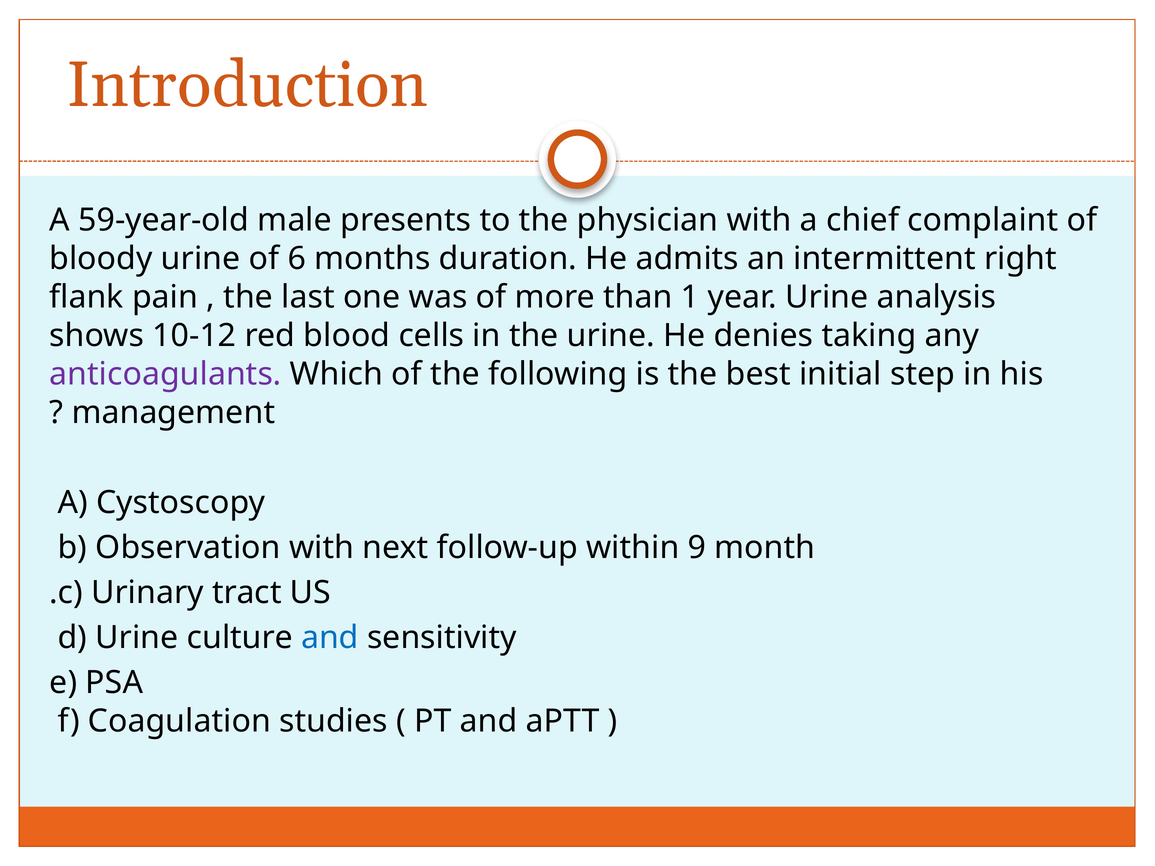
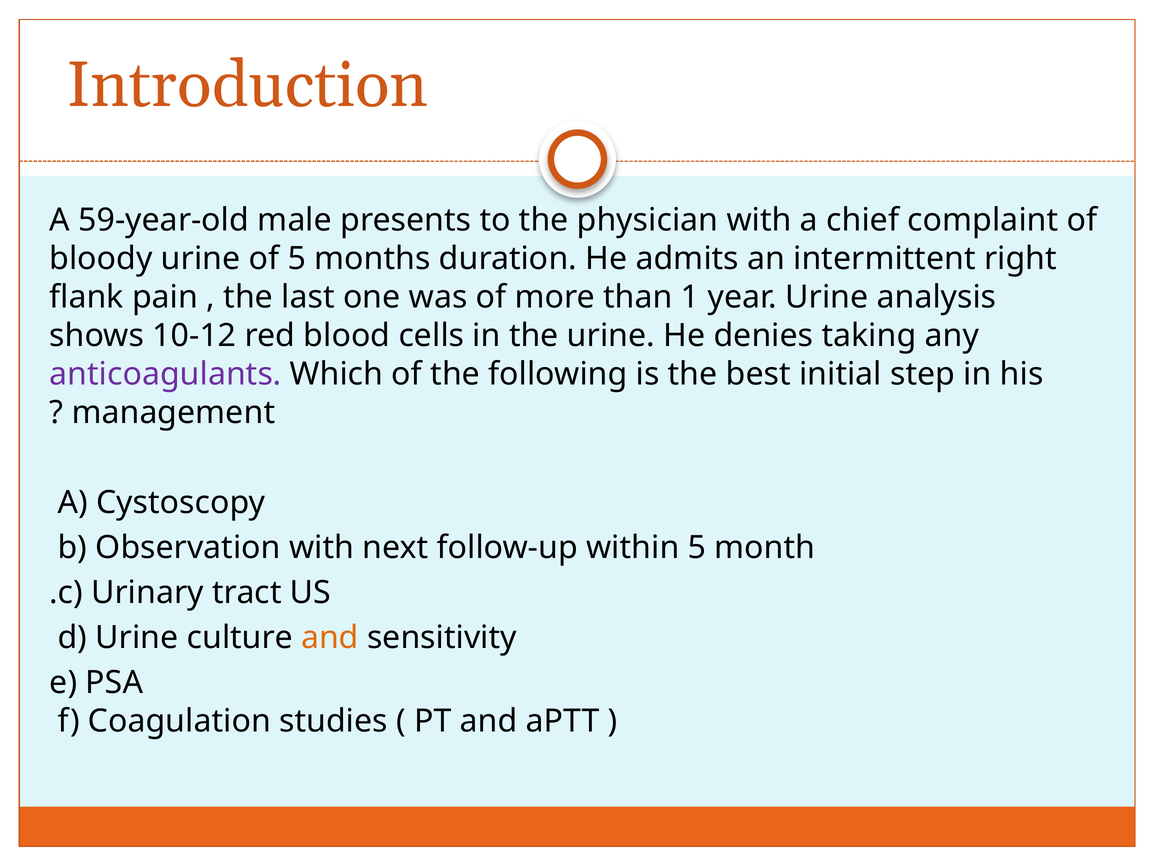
of 6: 6 -> 5
within 9: 9 -> 5
and at (330, 638) colour: blue -> orange
